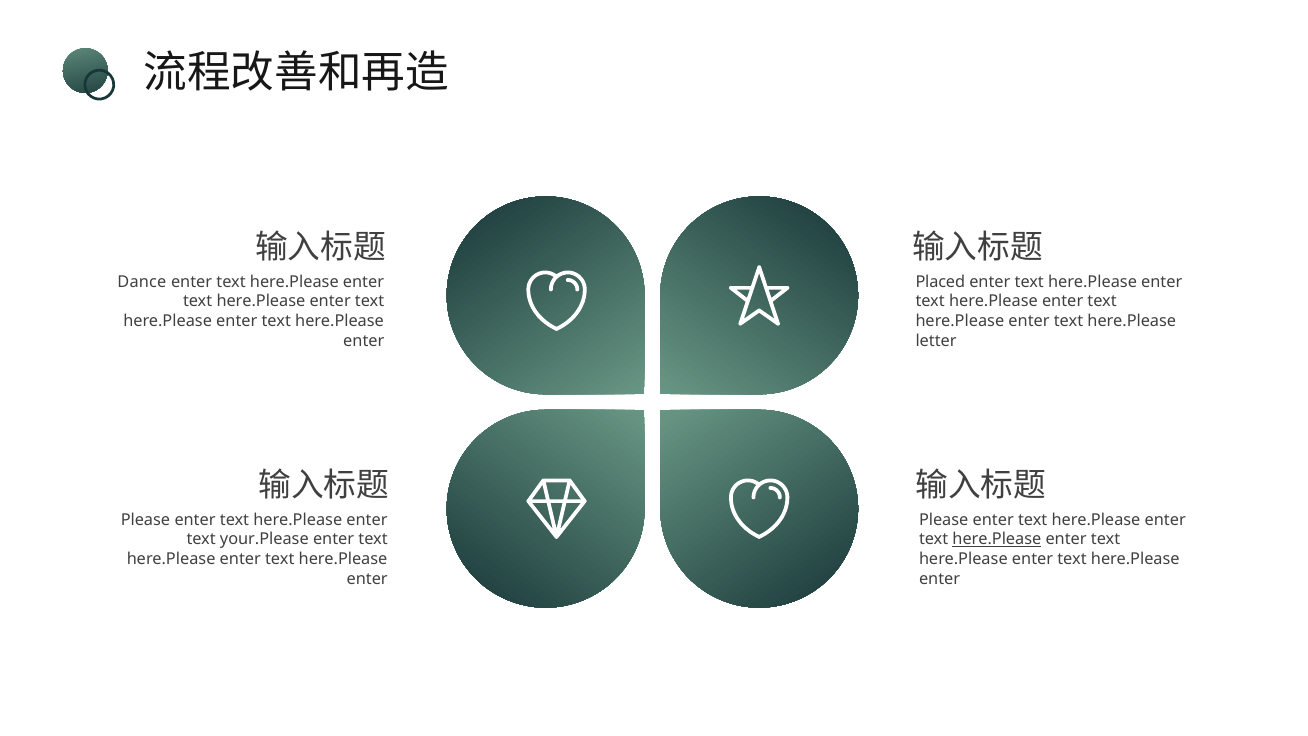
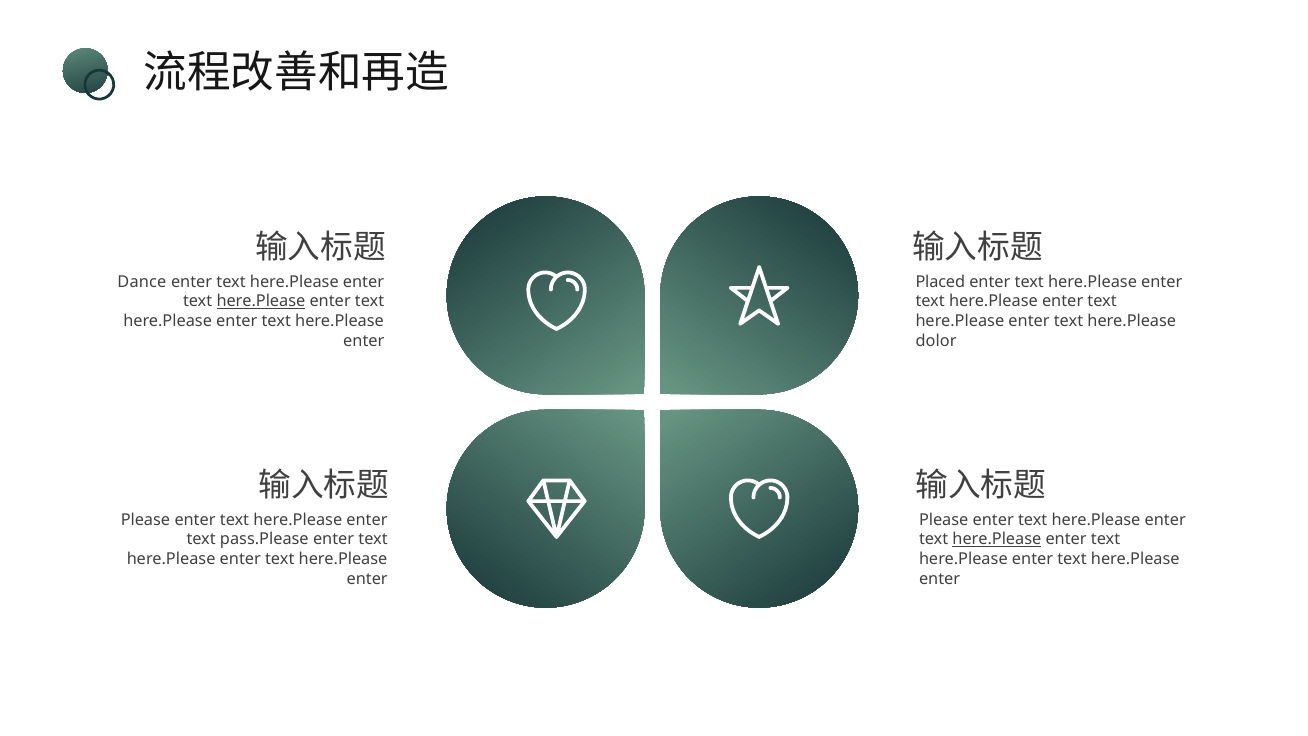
here.Please at (261, 301) underline: none -> present
letter: letter -> dolor
your.Please: your.Please -> pass.Please
